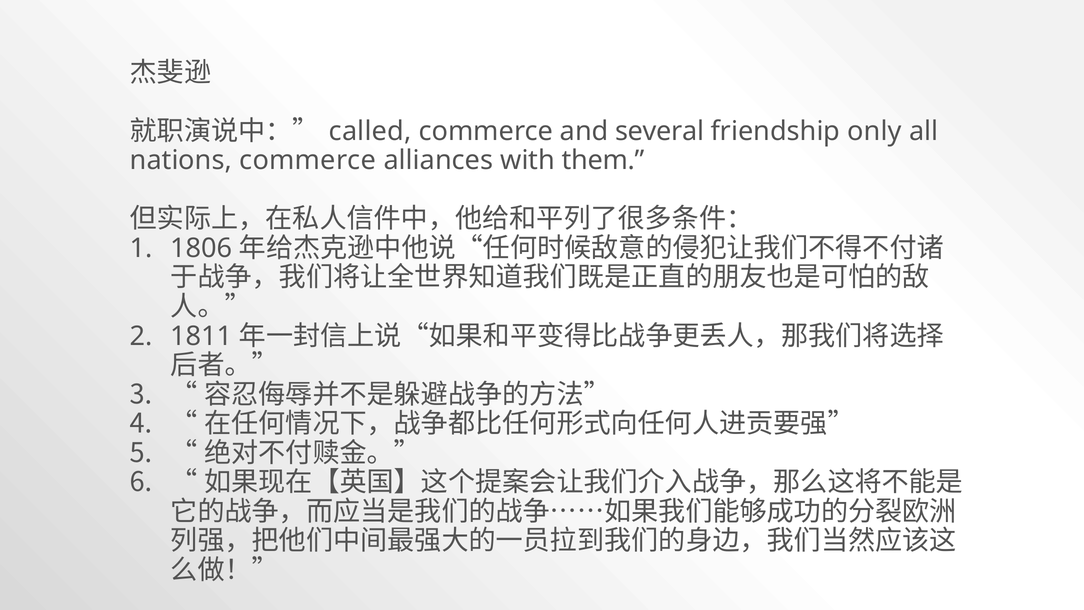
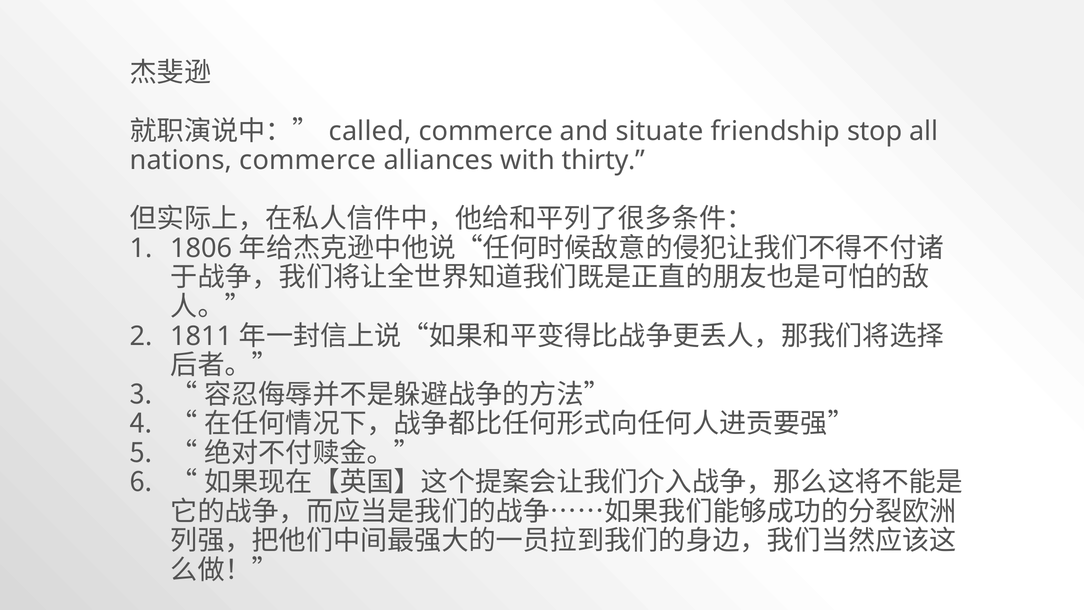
several: several -> situate
only: only -> stop
them: them -> thirty
